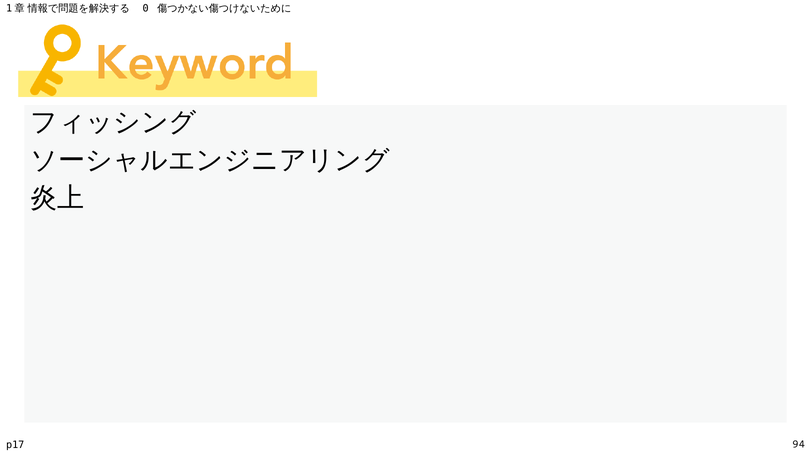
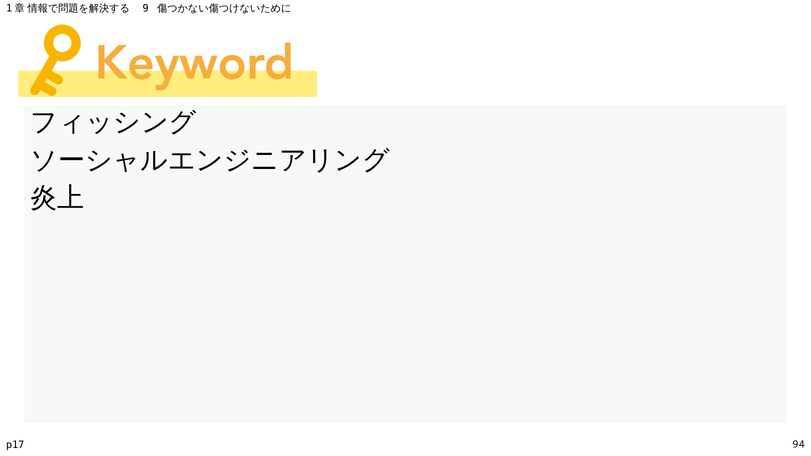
0: 0 -> 9
